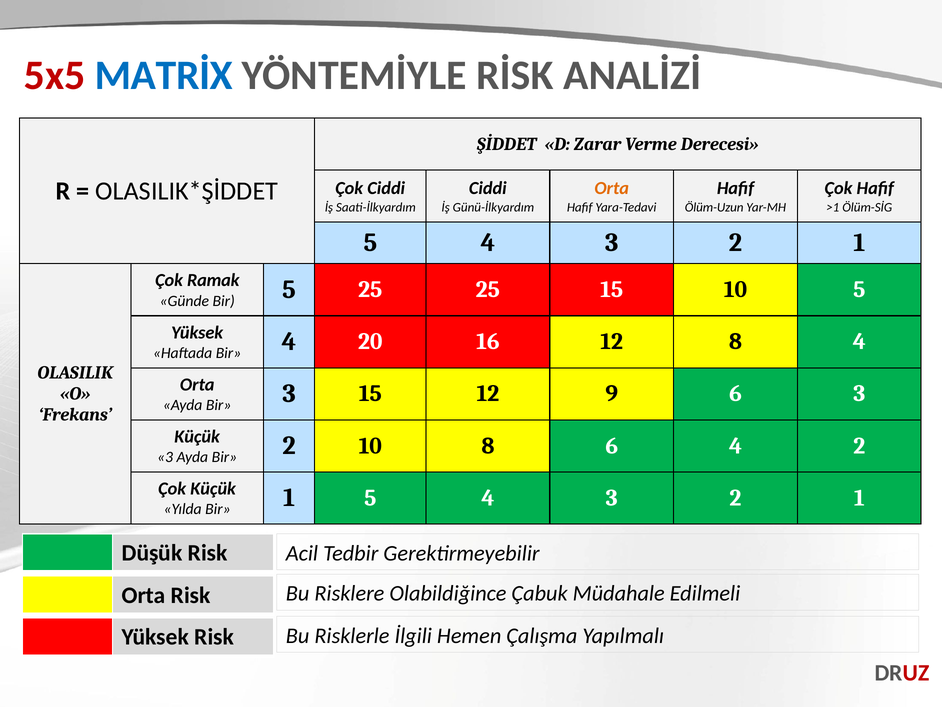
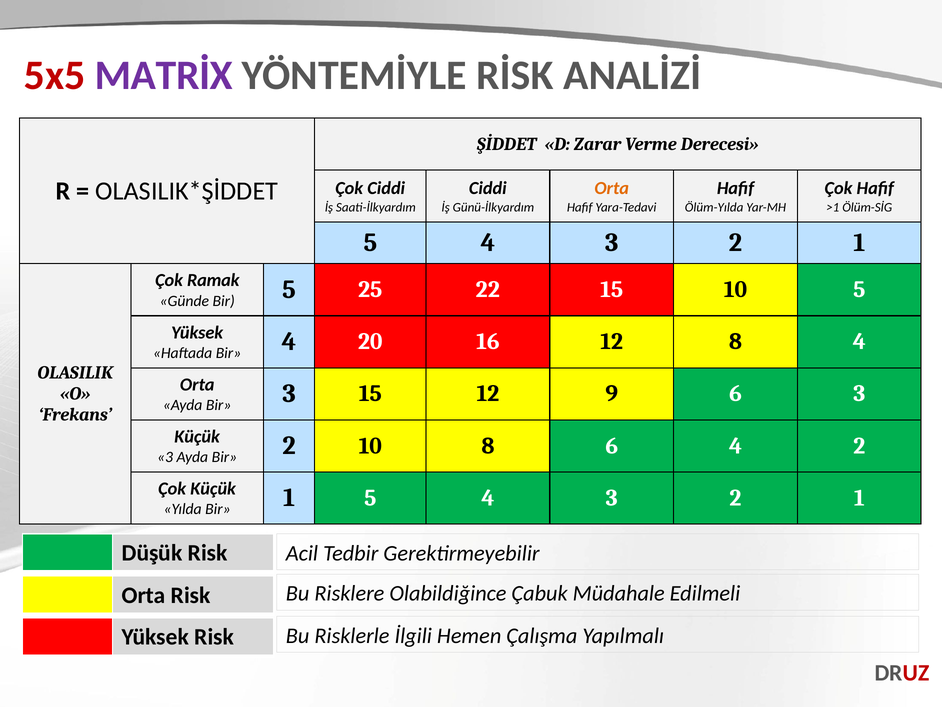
MATRİX colour: blue -> purple
Ölüm-Uzun: Ölüm-Uzun -> Ölüm-Yılda
25 25: 25 -> 22
